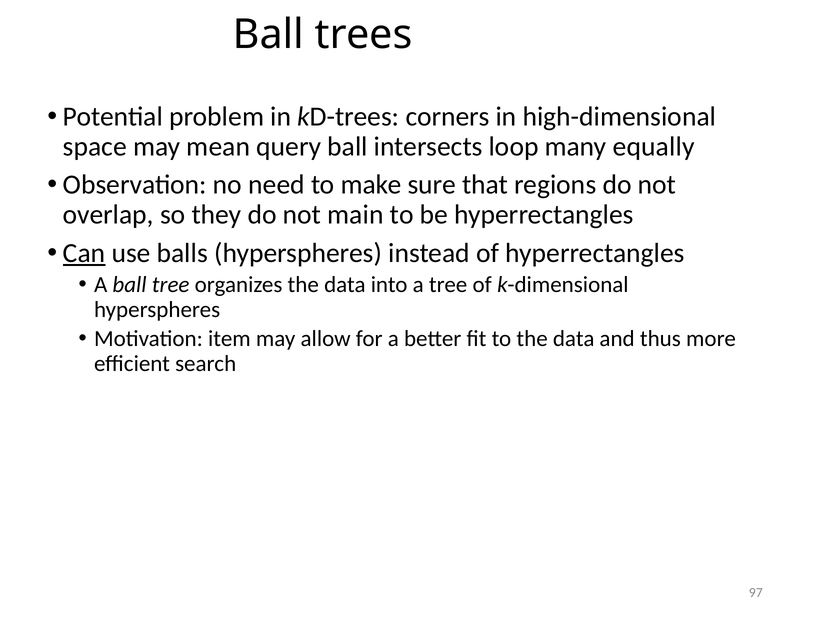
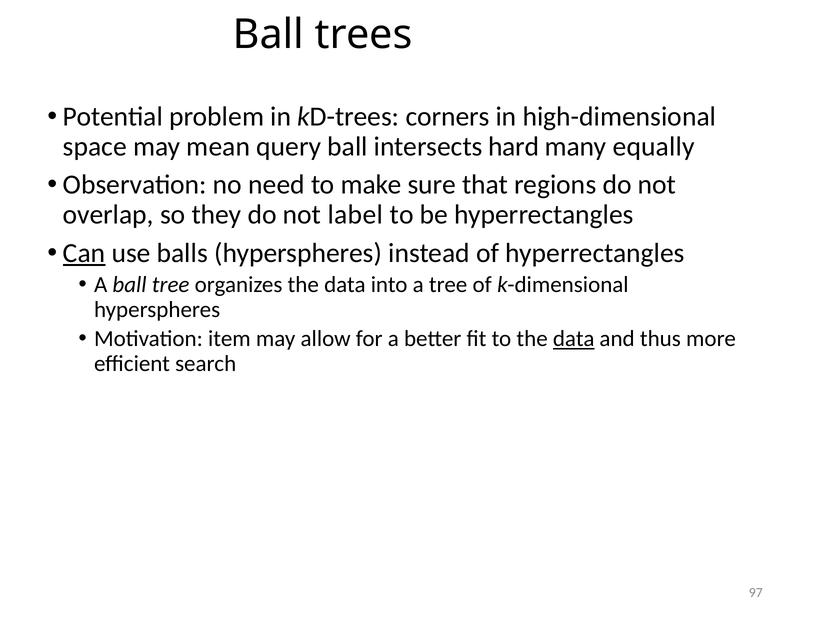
loop: loop -> hard
main: main -> label
data at (574, 339) underline: none -> present
